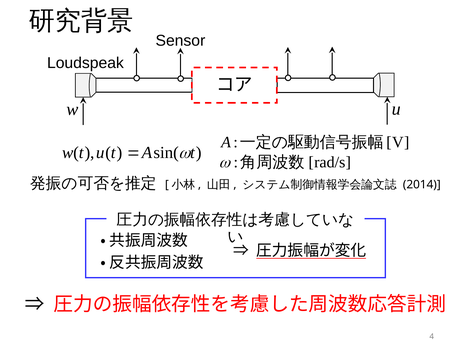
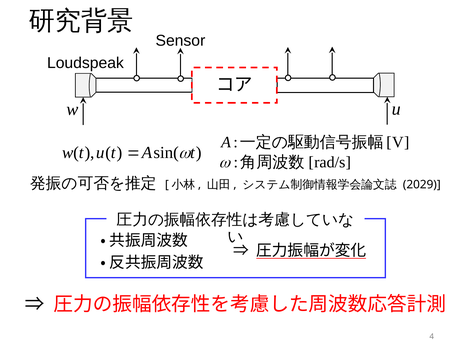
2014: 2014 -> 2029
